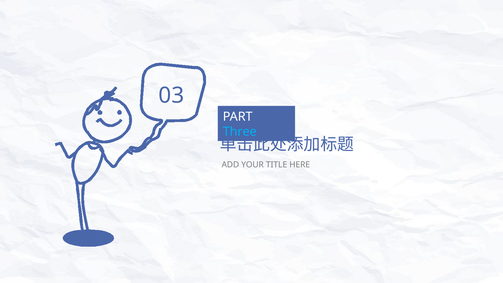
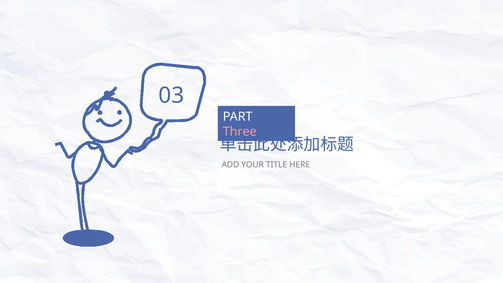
Three colour: light blue -> pink
